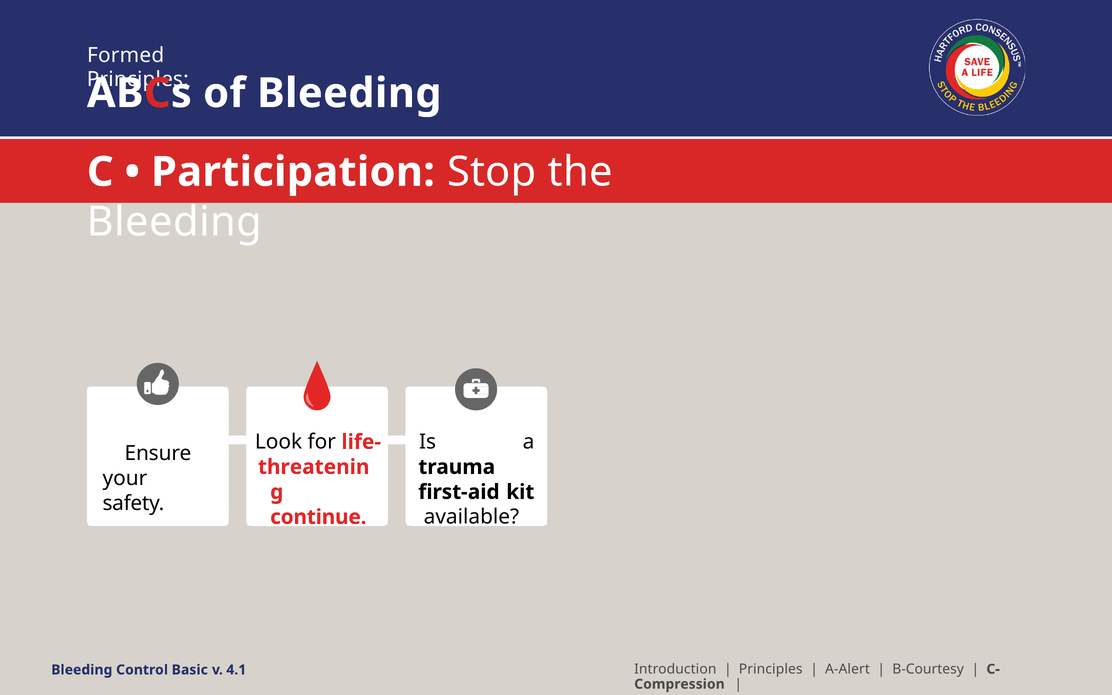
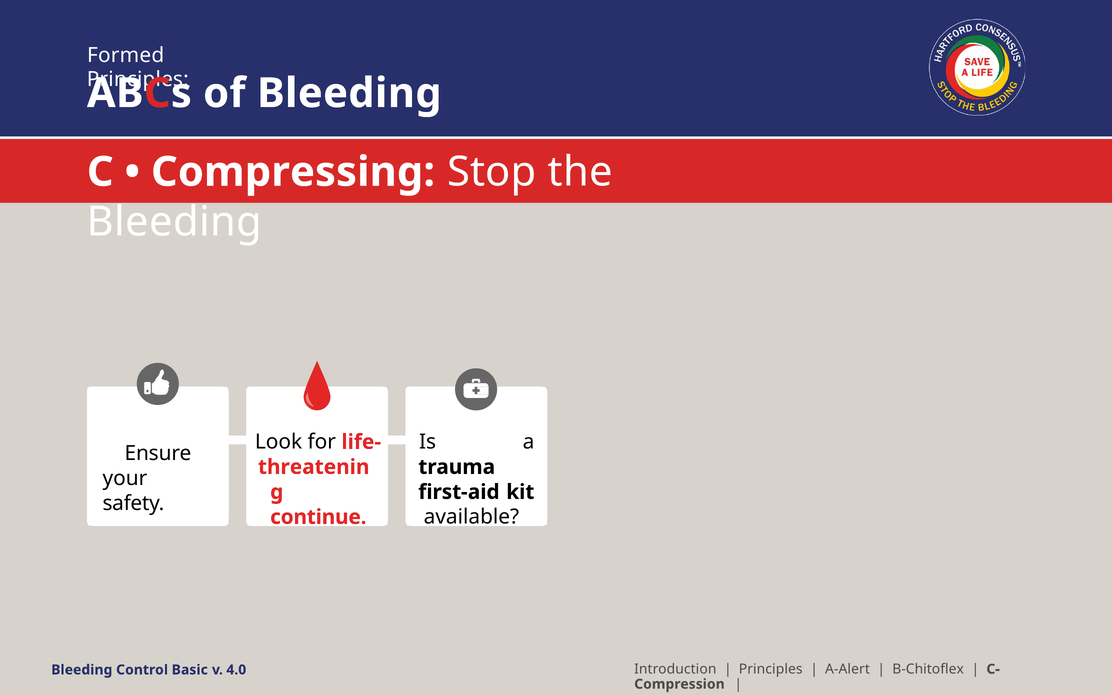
Participation: Participation -> Compressing
B-Courtesy: B-Courtesy -> B-Chitoflex
4.1: 4.1 -> 4.0
